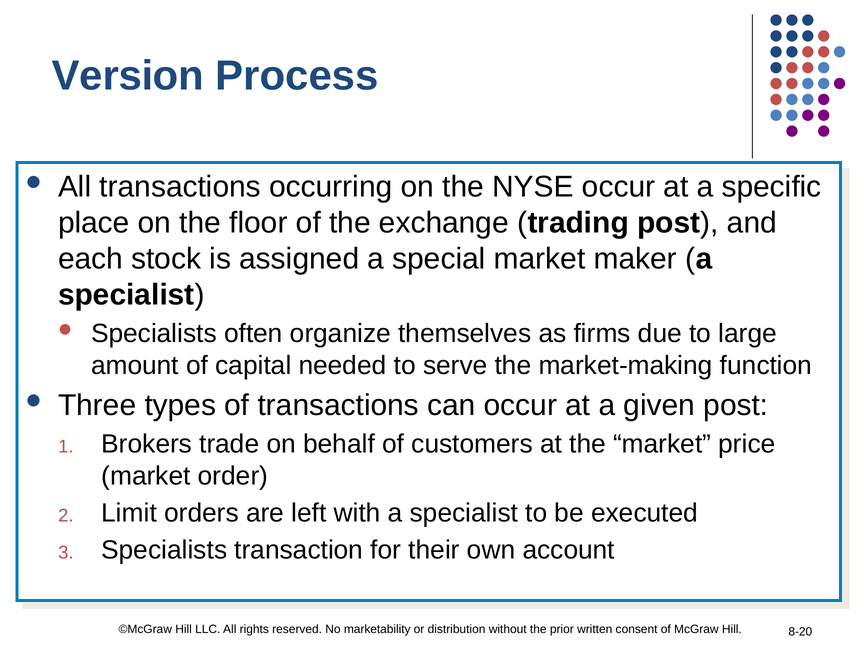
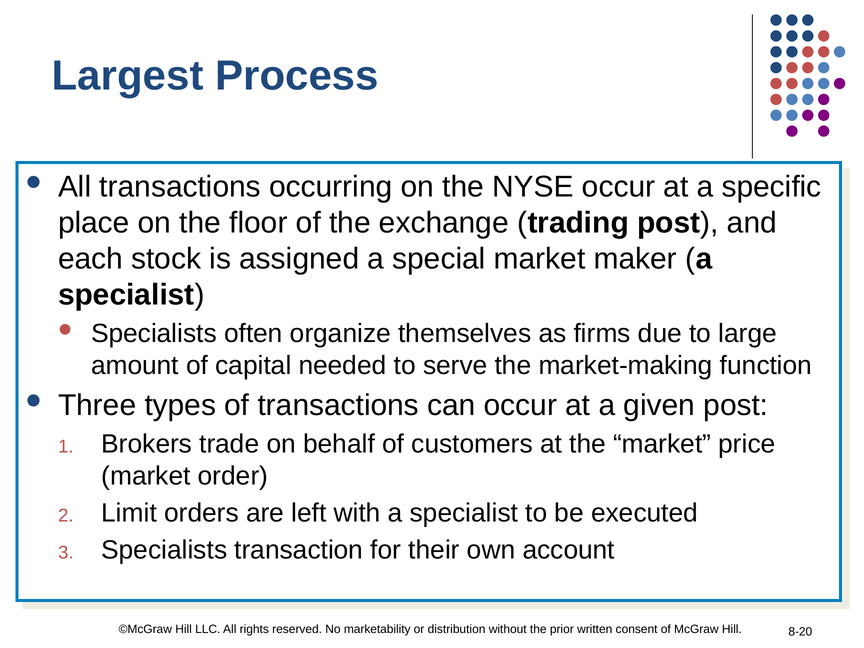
Version: Version -> Largest
